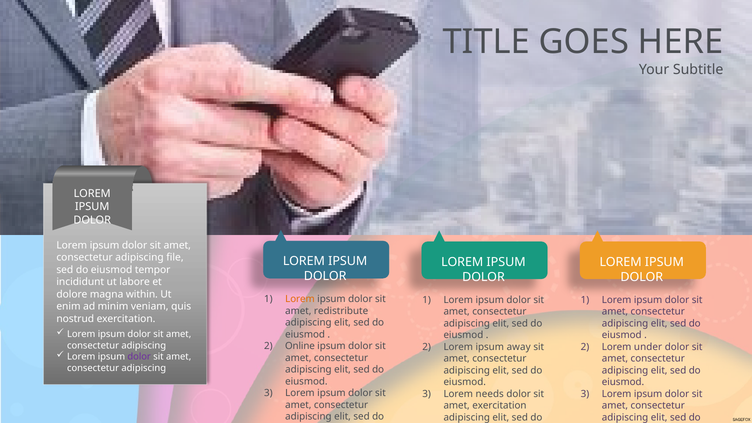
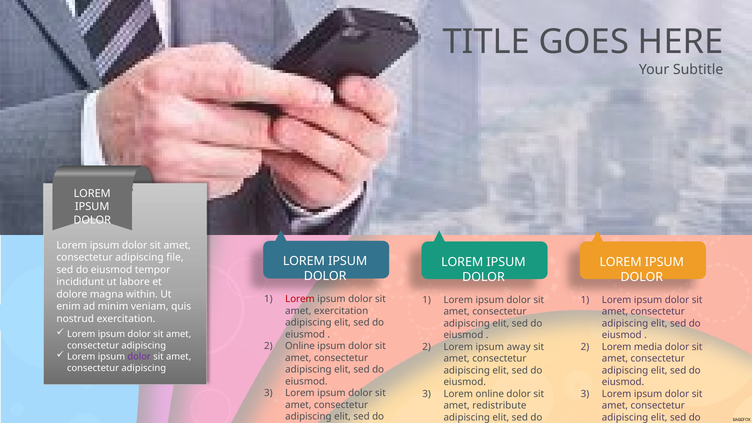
Lorem at (300, 299) colour: orange -> red
amet redistribute: redistribute -> exercitation
under: under -> media
Lorem needs: needs -> online
amet exercitation: exercitation -> redistribute
